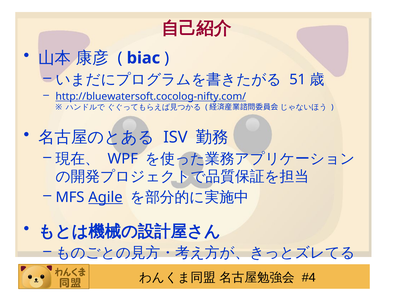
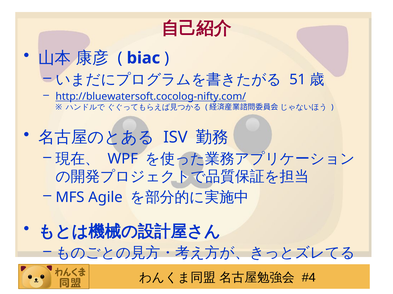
Agile underline: present -> none
